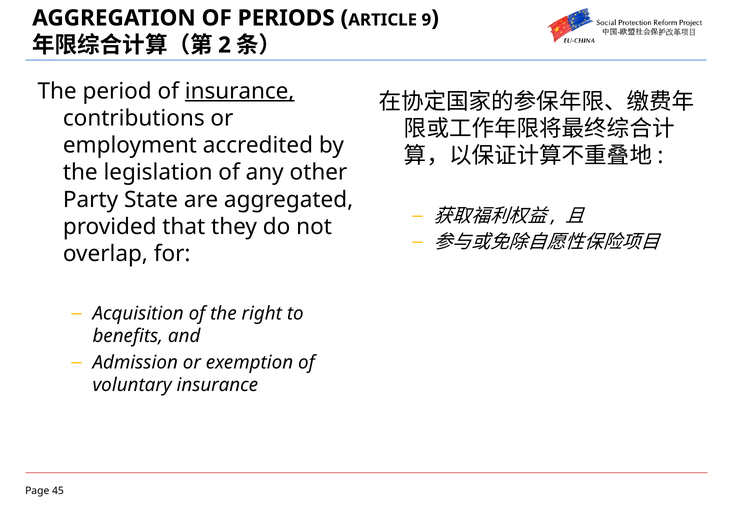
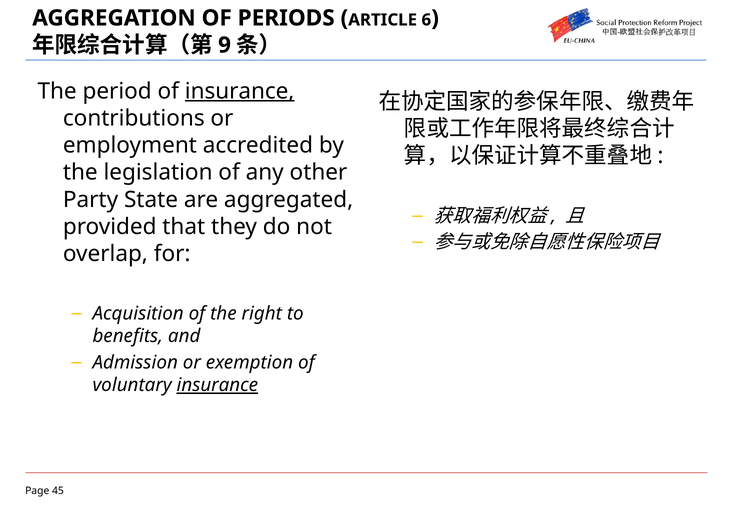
9: 9 -> 6
2: 2 -> 9
insurance at (217, 385) underline: none -> present
